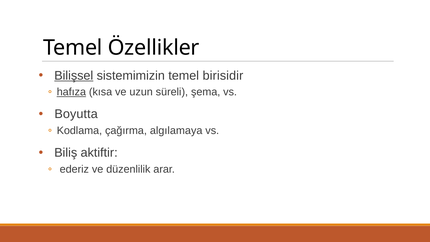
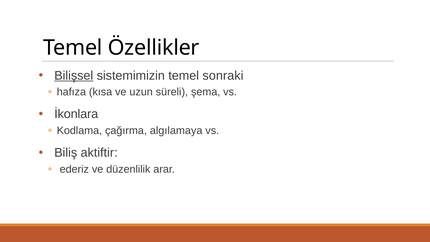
birisidir: birisidir -> sonraki
hafıza underline: present -> none
Boyutta: Boyutta -> İkonlara
